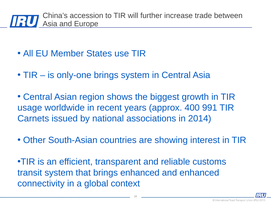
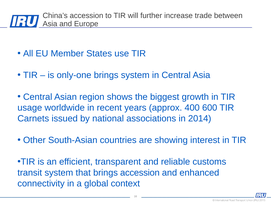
991: 991 -> 600
brings enhanced: enhanced -> accession
